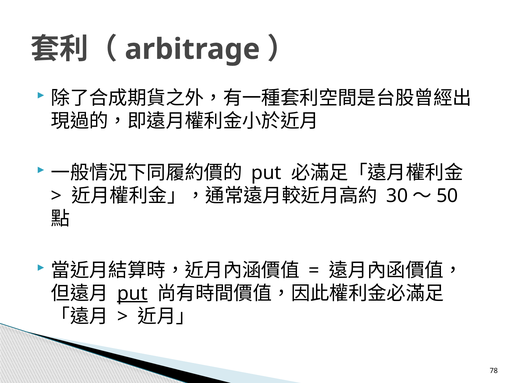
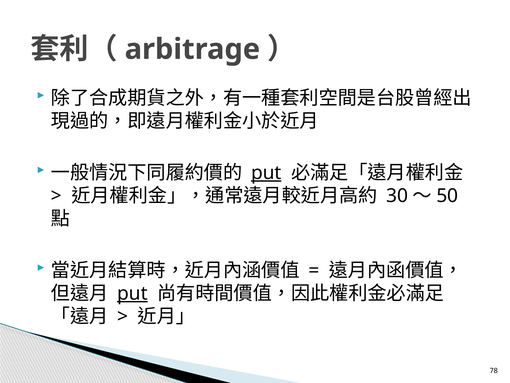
put at (266, 173) underline: none -> present
